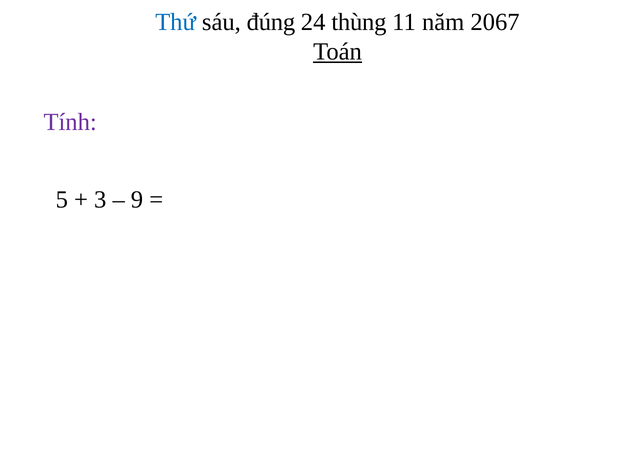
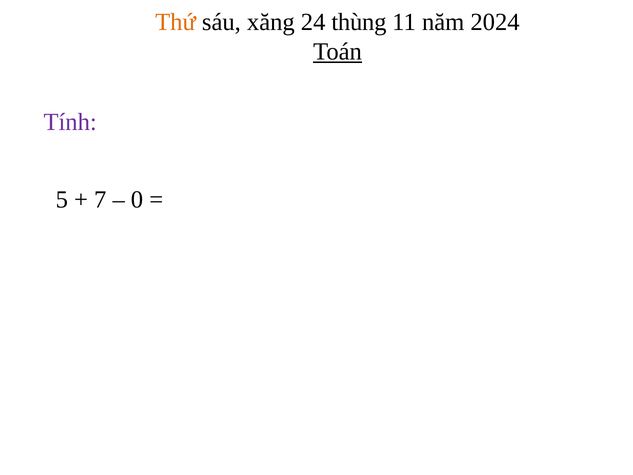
Thứ colour: blue -> orange
đúng: đúng -> xăng
2067: 2067 -> 2024
3: 3 -> 7
9: 9 -> 0
